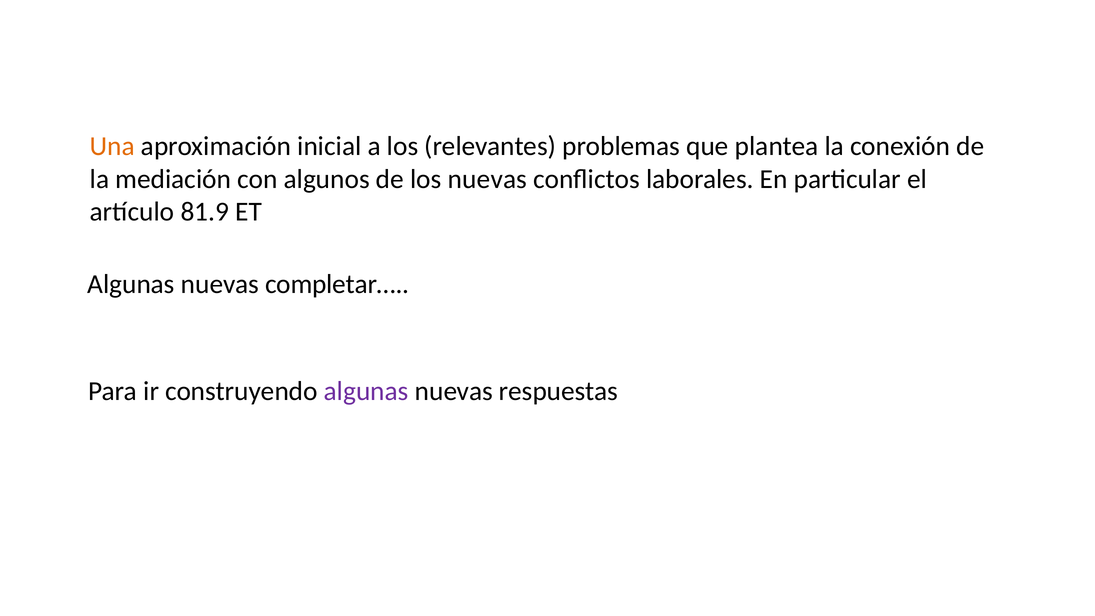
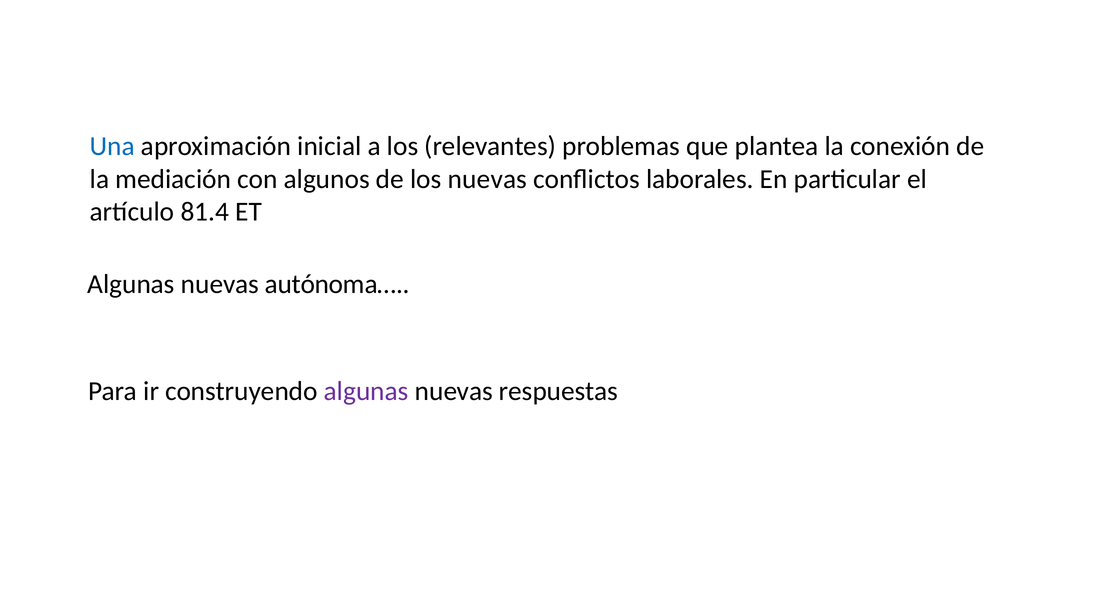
Una colour: orange -> blue
81.9: 81.9 -> 81.4
completar…: completar… -> autónoma…
